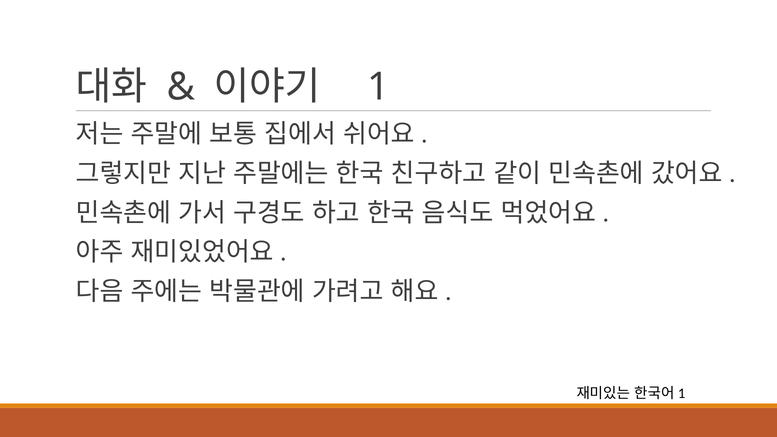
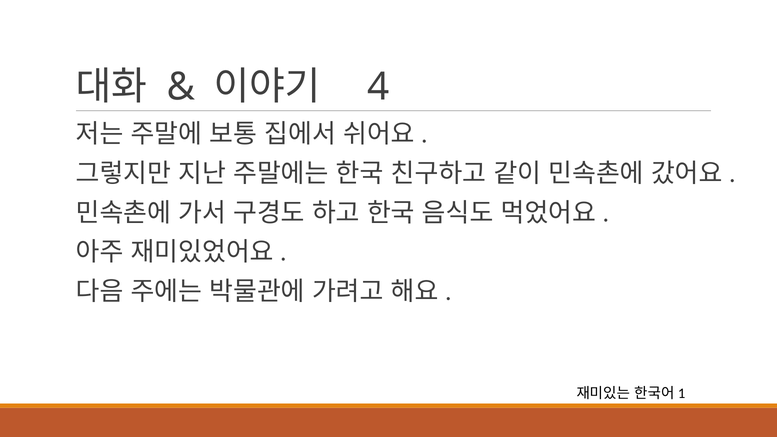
1: 1 -> 4
